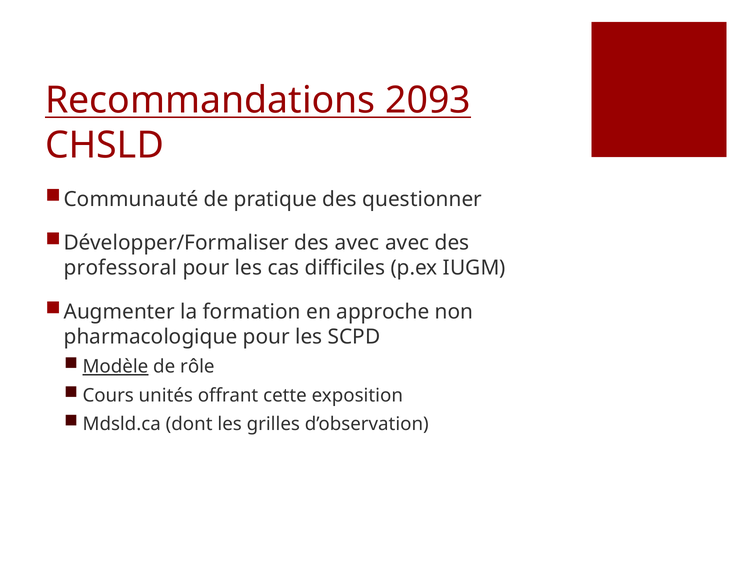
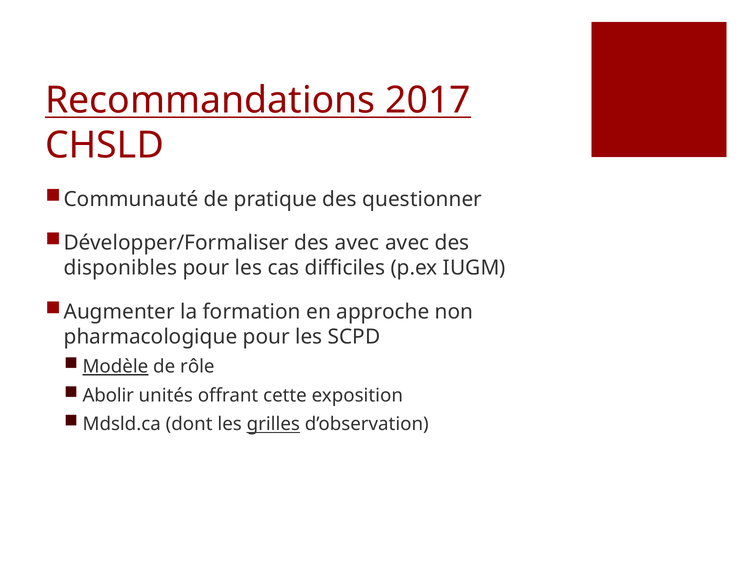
2093: 2093 -> 2017
professoral: professoral -> disponibles
Cours: Cours -> Abolir
grilles underline: none -> present
